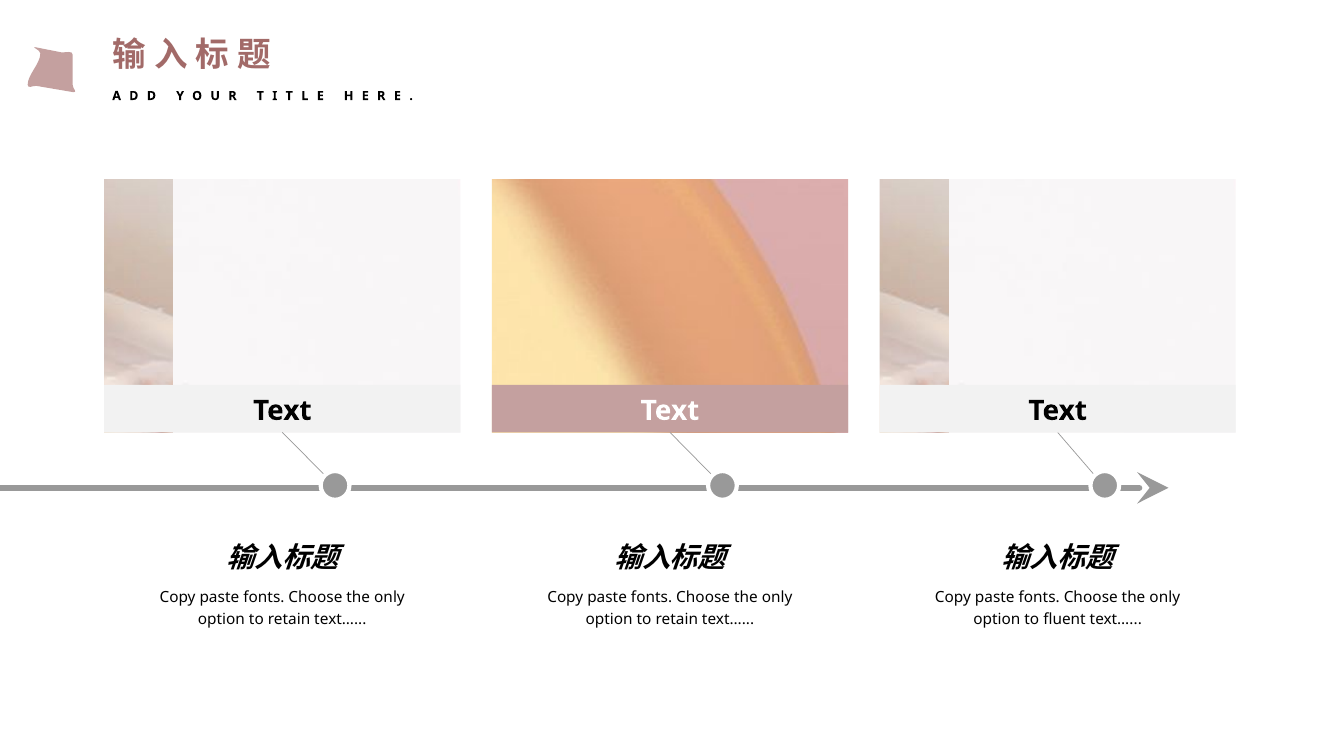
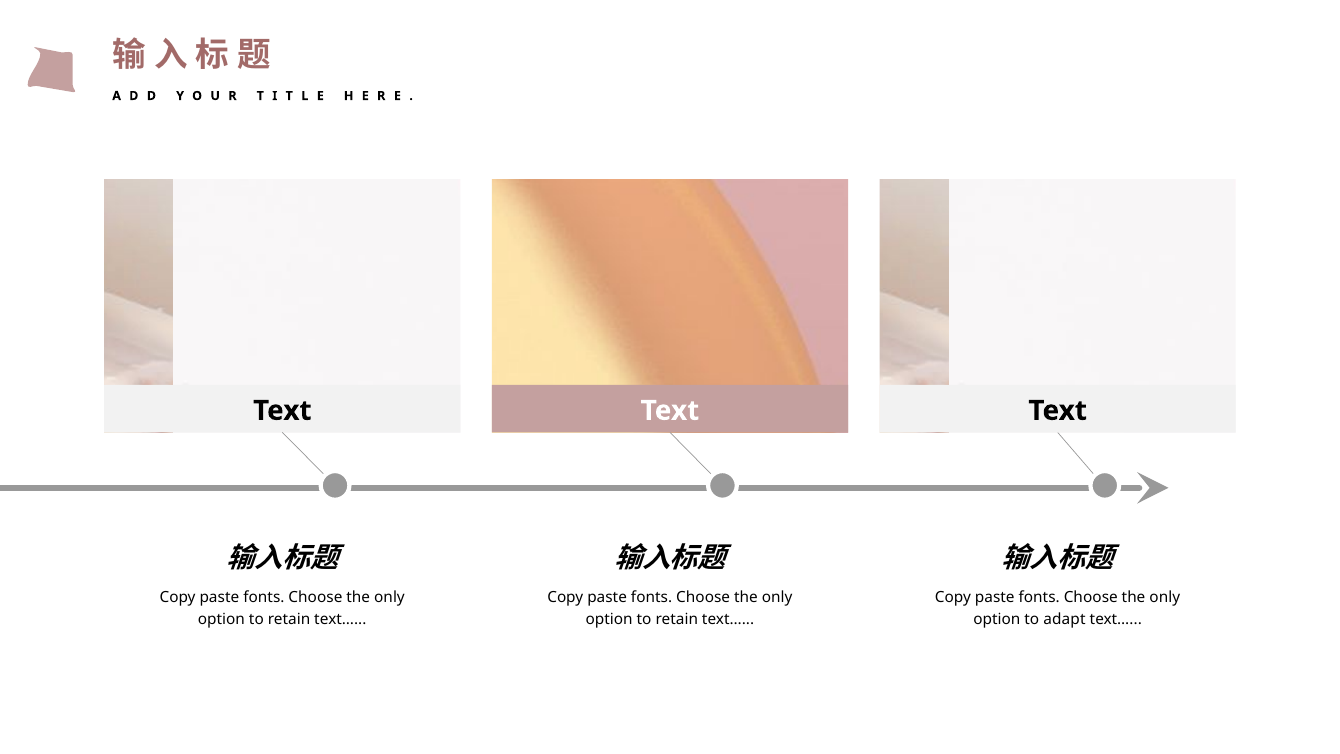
fluent: fluent -> adapt
